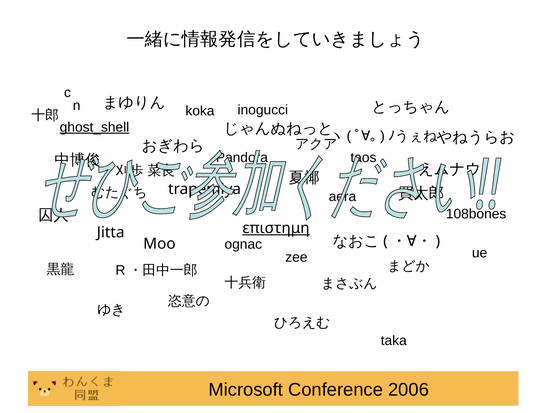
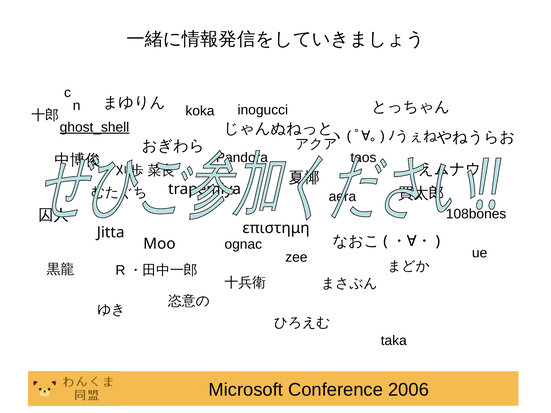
επιστημη underline: present -> none
